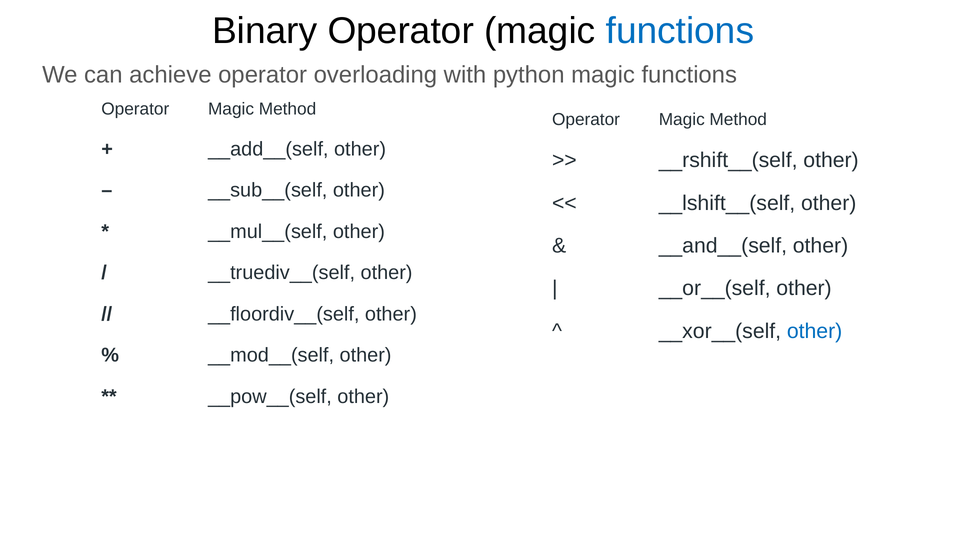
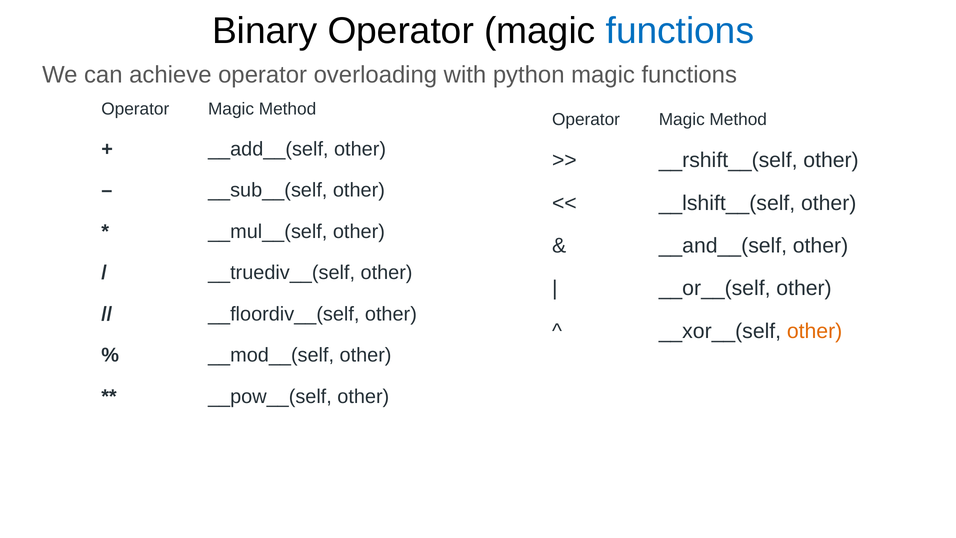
other at (815, 331) colour: blue -> orange
